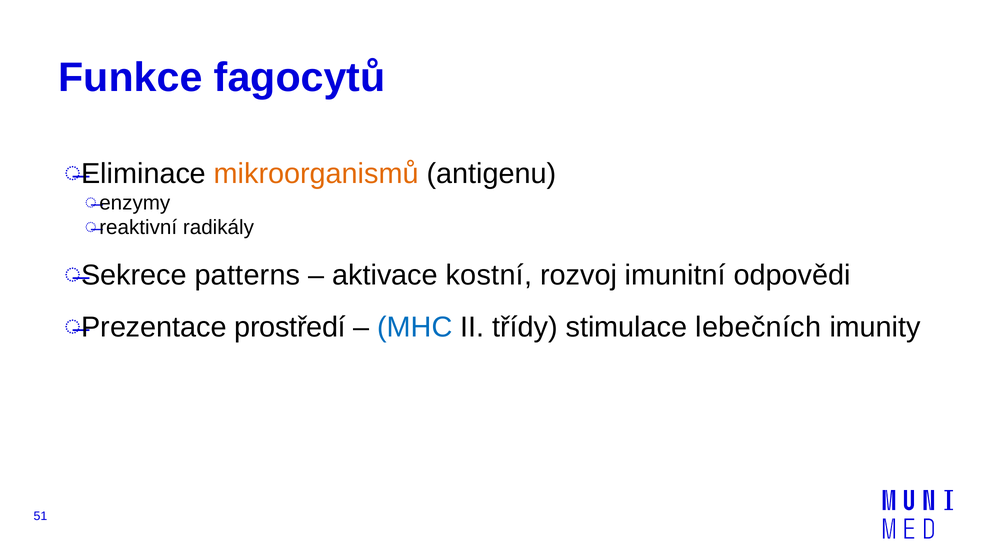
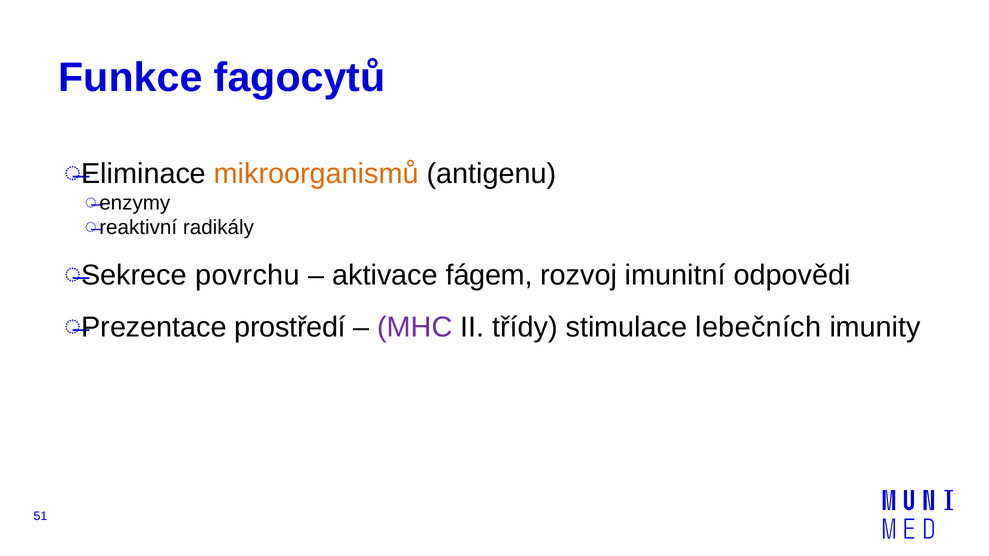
patterns: patterns -> povrchu
kostní: kostní -> fágem
MHC colour: blue -> purple
